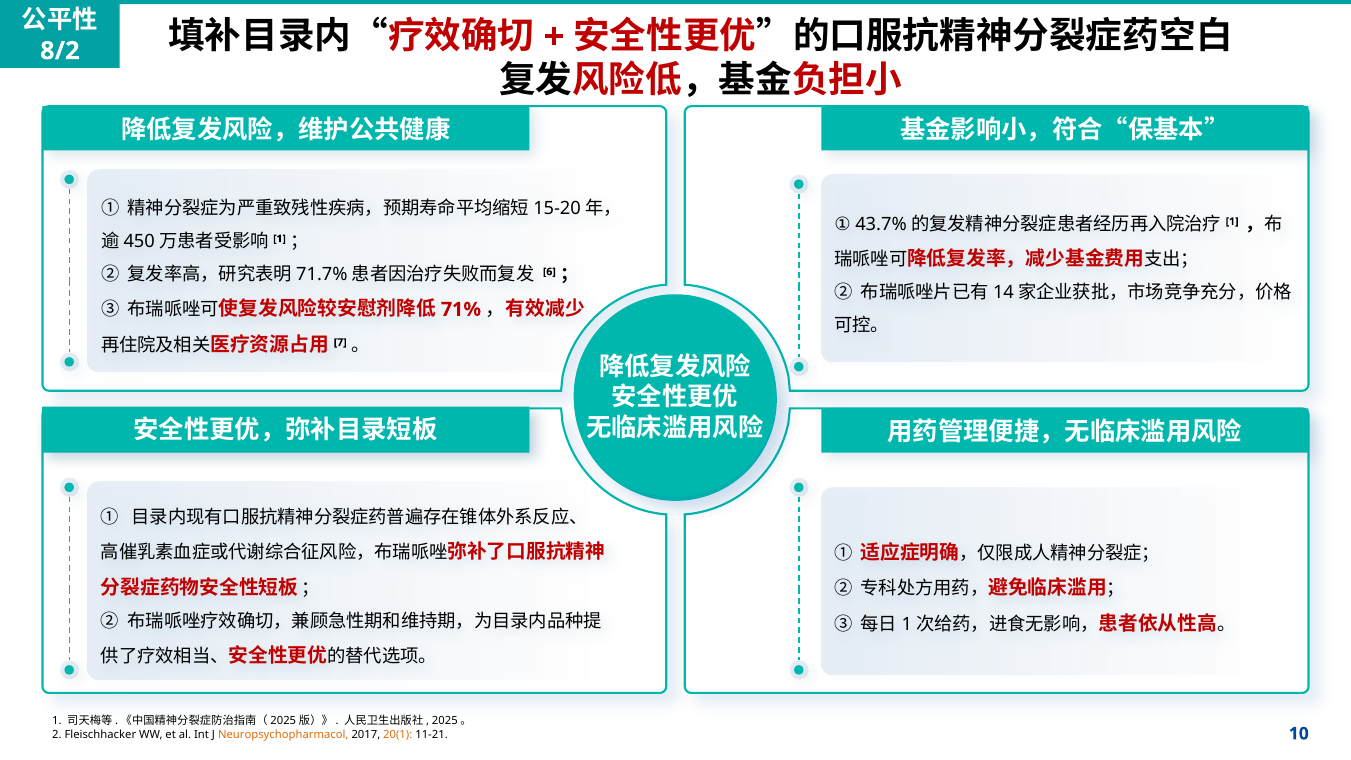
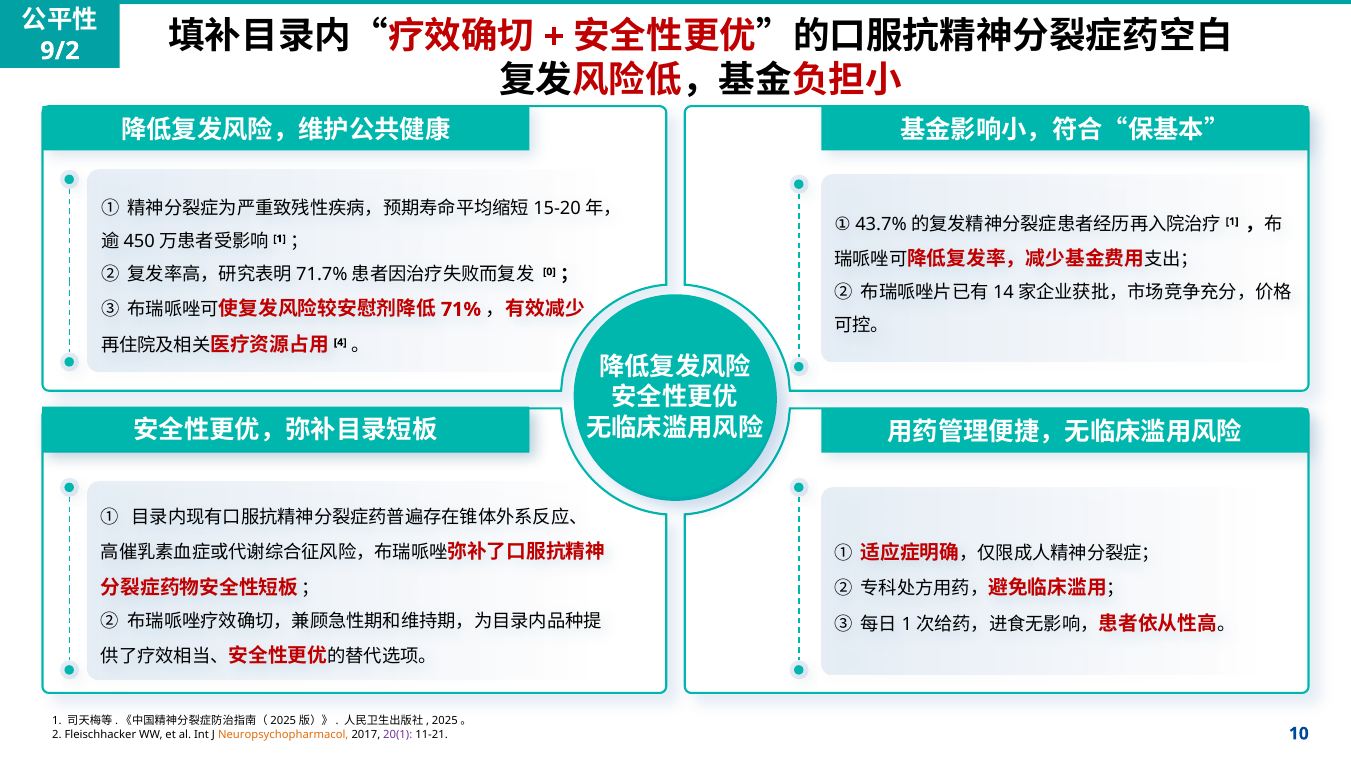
8/2: 8/2 -> 9/2
6: 6 -> 0
7: 7 -> 4
20(1 colour: orange -> purple
